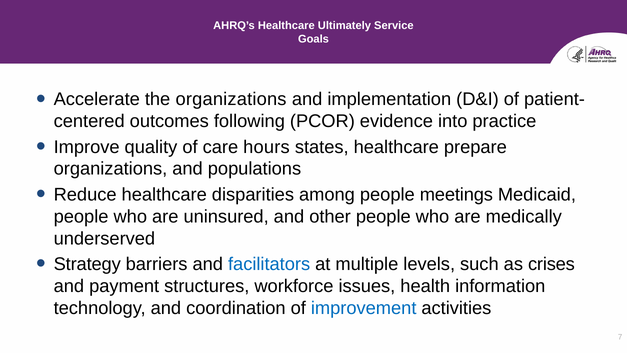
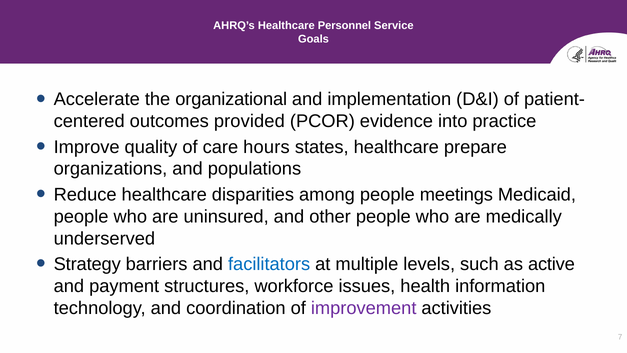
Ultimately: Ultimately -> Personnel
the organizations: organizations -> organizational
following: following -> provided
crises: crises -> active
improvement colour: blue -> purple
